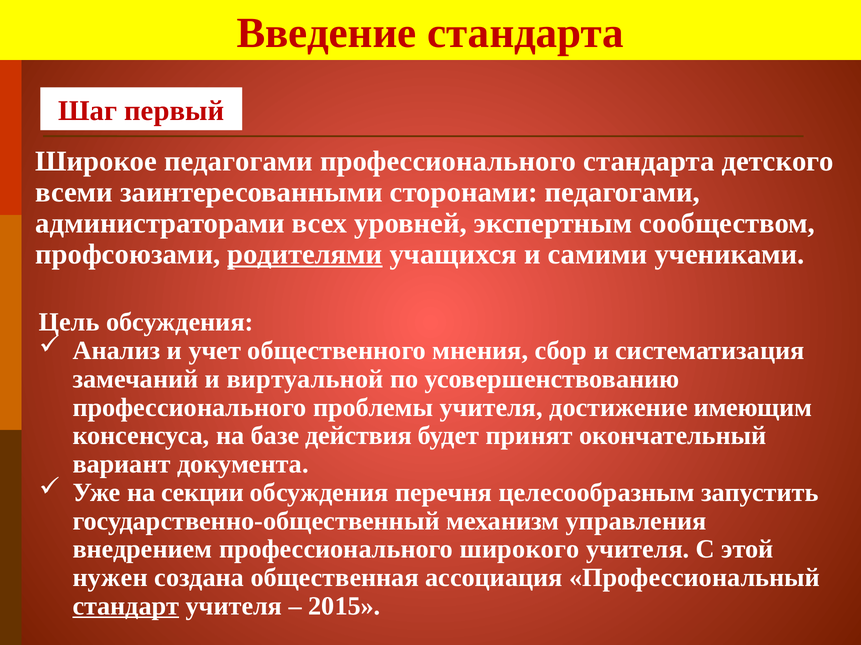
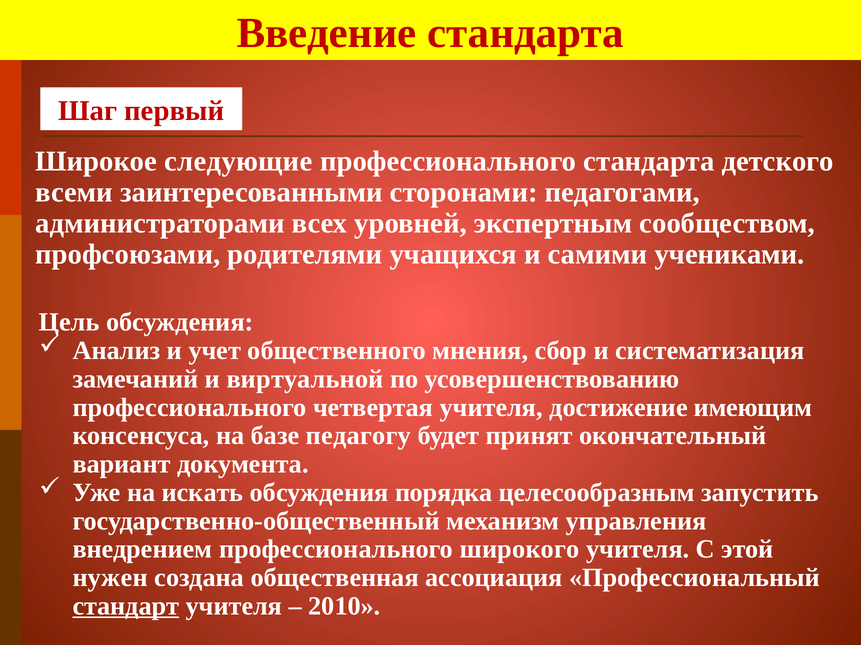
Широкое педагогами: педагогами -> следующие
родителями underline: present -> none
проблемы: проблемы -> четвертая
действия: действия -> педагогу
секции: секции -> искать
перечня: перечня -> порядка
2015: 2015 -> 2010
